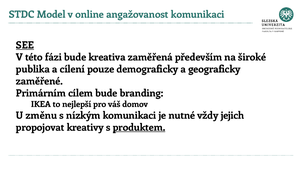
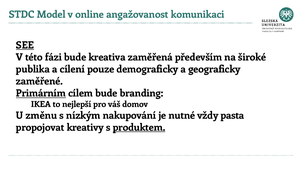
Primárním underline: none -> present
nízkým komunikaci: komunikaci -> nakupování
jejich: jejich -> pasta
